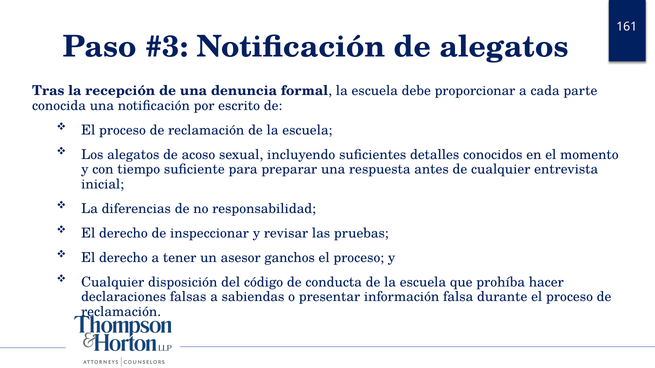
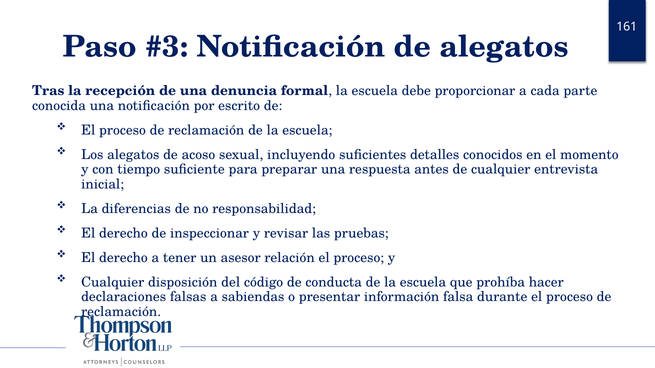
ganchos: ganchos -> relación
